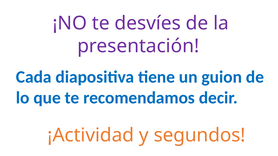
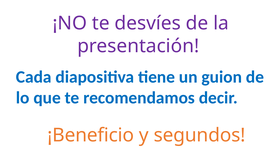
¡Actividad: ¡Actividad -> ¡Beneficio
